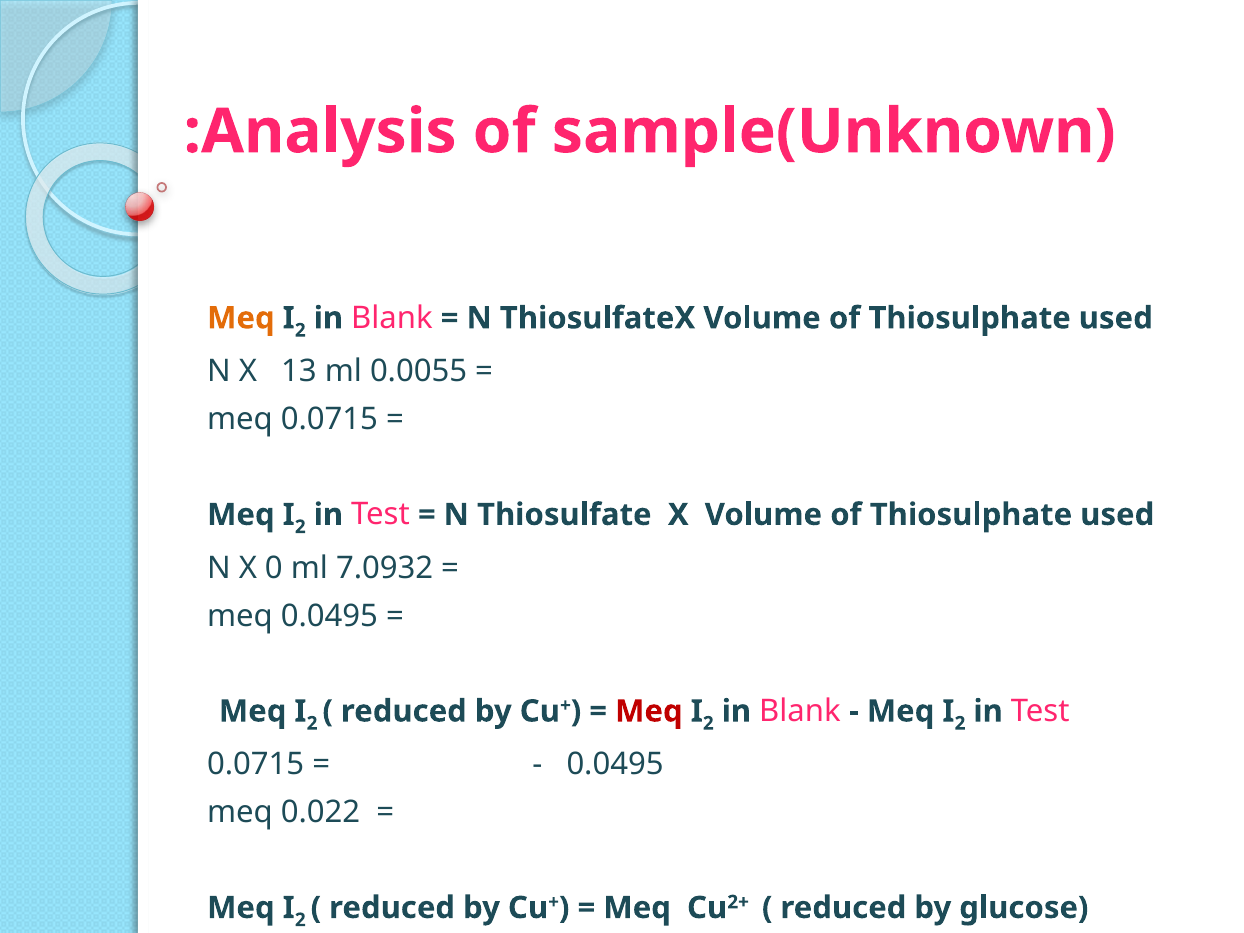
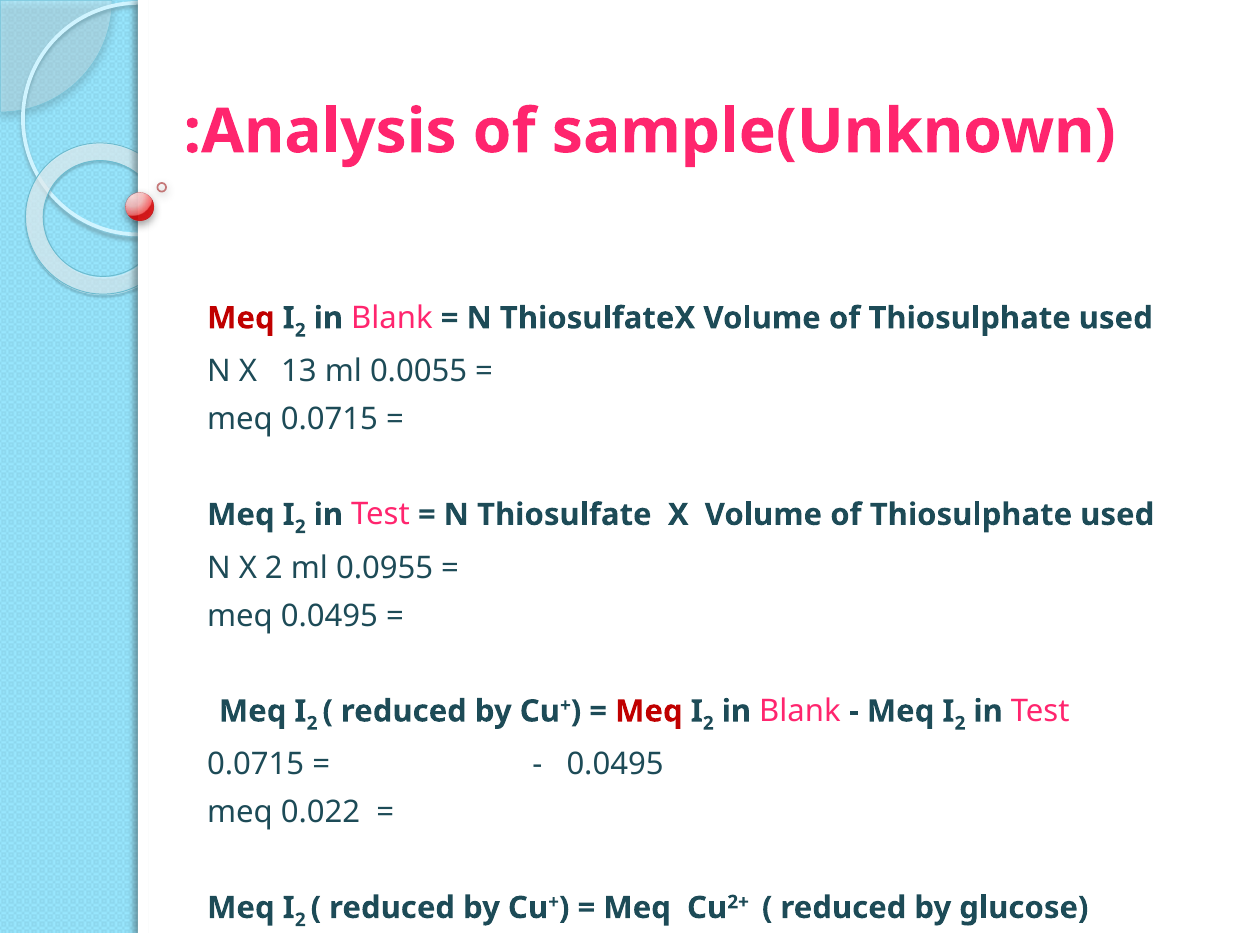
Meq at (241, 318) colour: orange -> red
X 0: 0 -> 2
7.0932: 7.0932 -> 0.0955
